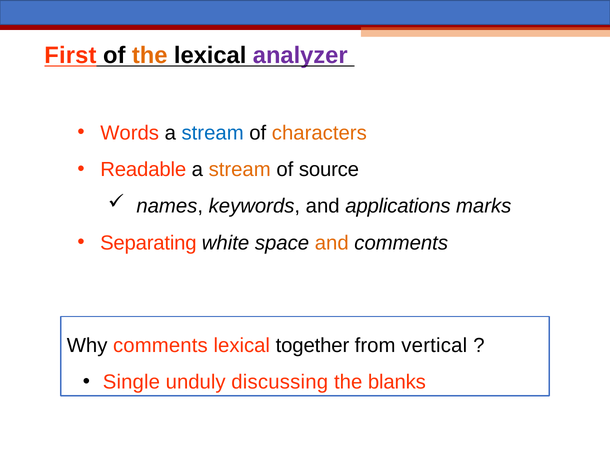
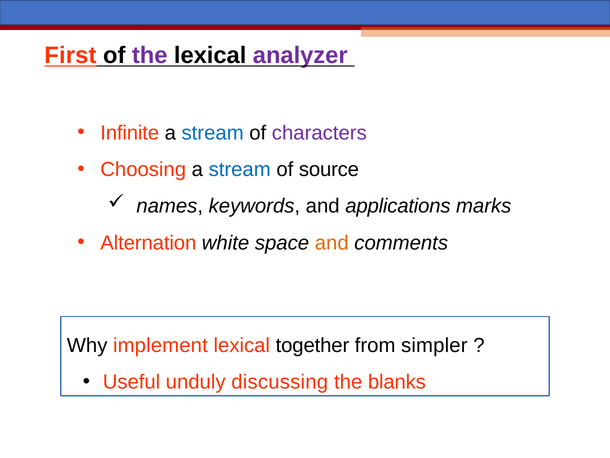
the at (150, 56) colour: orange -> purple
Words: Words -> Infinite
characters colour: orange -> purple
Readable: Readable -> Choosing
stream at (240, 169) colour: orange -> blue
Separating: Separating -> Alternation
Why comments: comments -> implement
vertical: vertical -> simpler
Single: Single -> Useful
